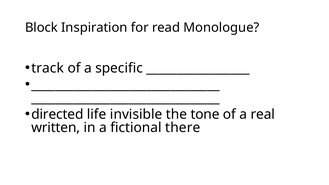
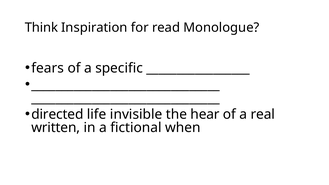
Block: Block -> Think
track: track -> fears
tone: tone -> hear
there: there -> when
